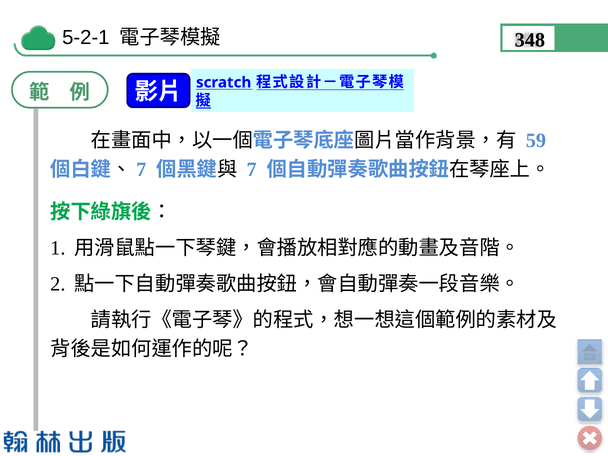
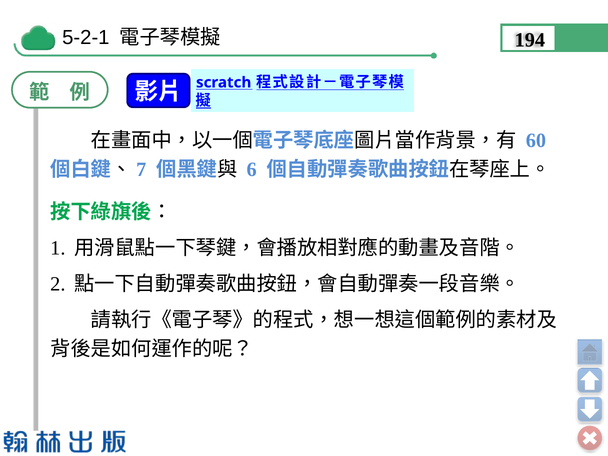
348: 348 -> 194
59: 59 -> 60
7: 7 -> 6
